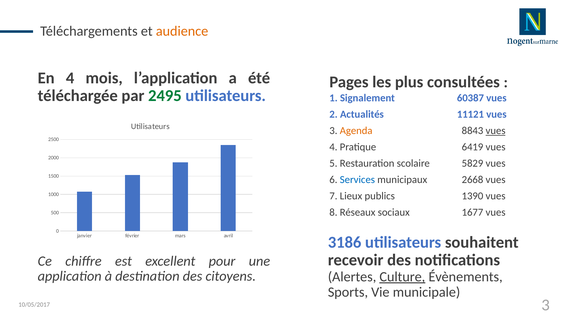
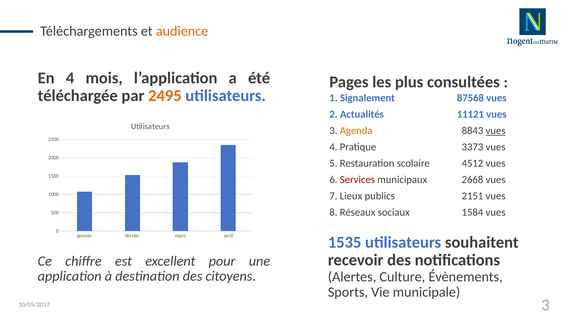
2495 colour: green -> orange
60387: 60387 -> 87568
6419: 6419 -> 3373
5829: 5829 -> 4512
Services colour: blue -> red
1390: 1390 -> 2151
1677: 1677 -> 1584
3186: 3186 -> 1535
Culture underline: present -> none
